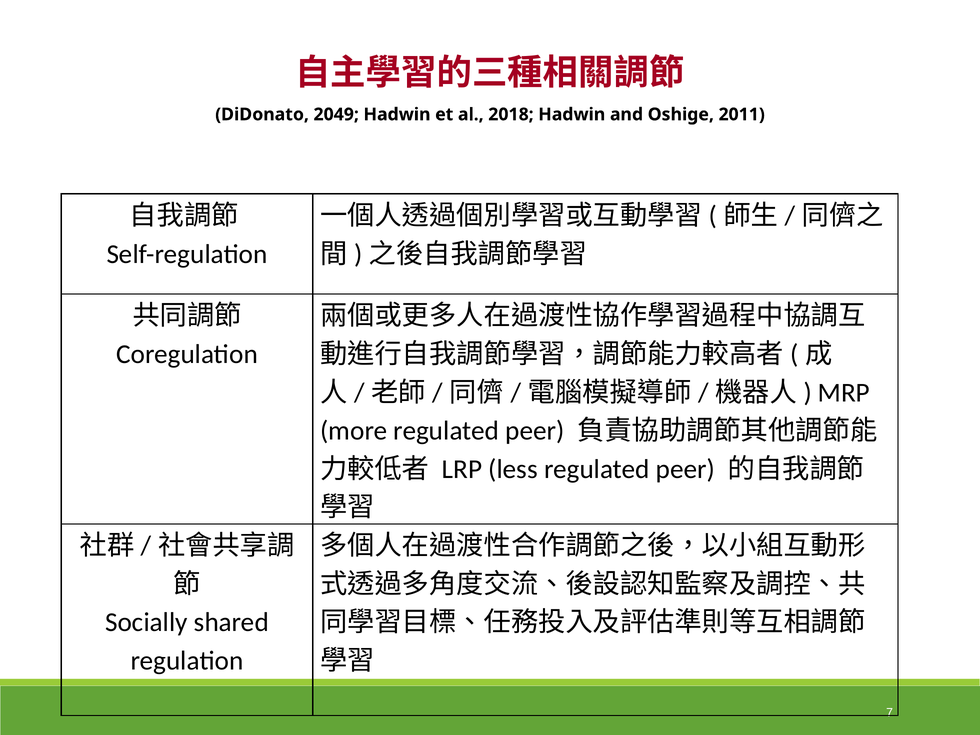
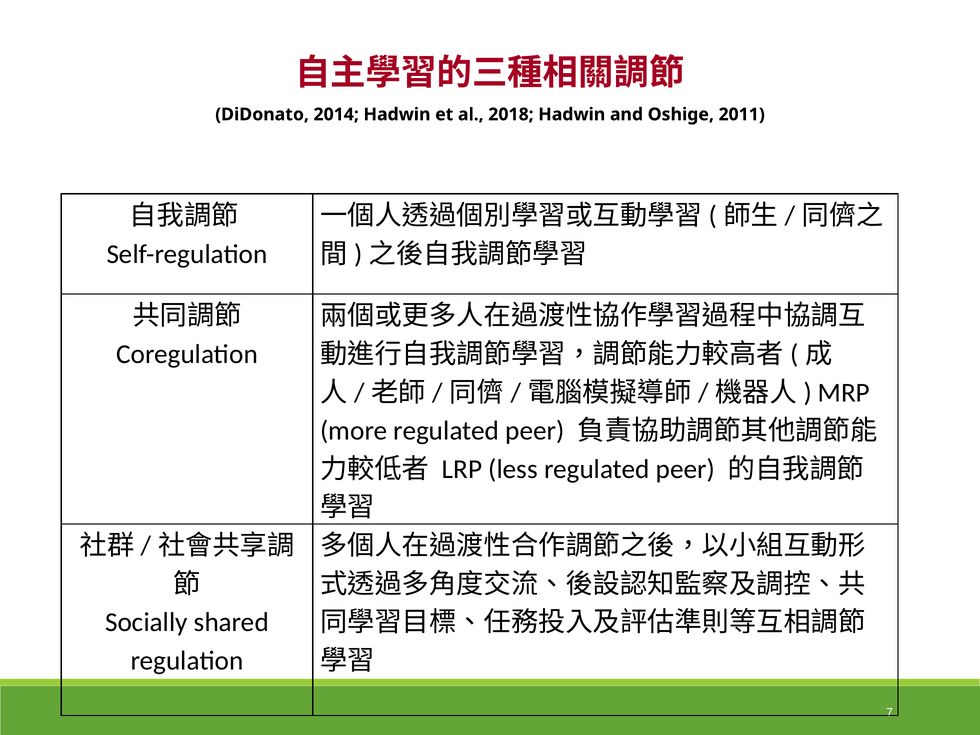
2049: 2049 -> 2014
